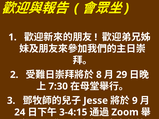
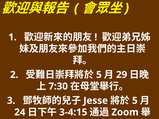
8 at (99, 75): 8 -> 5
9 at (135, 101): 9 -> 5
